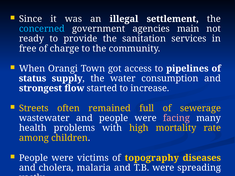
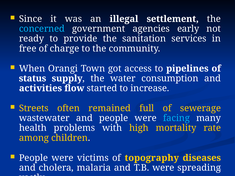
main: main -> early
strongest: strongest -> activities
facing colour: pink -> light blue
